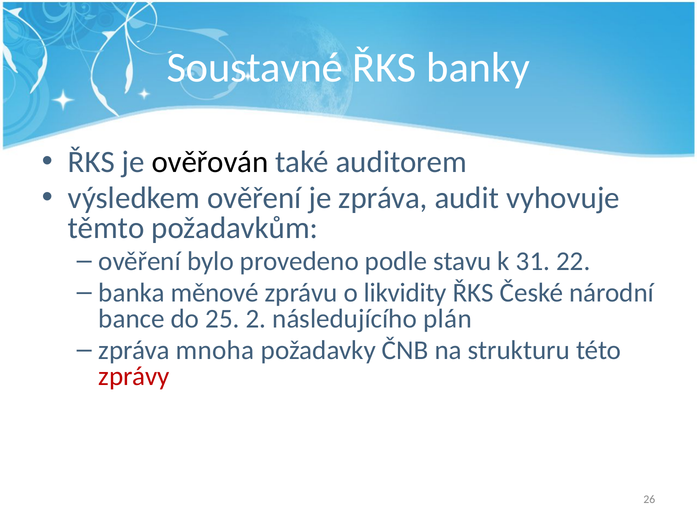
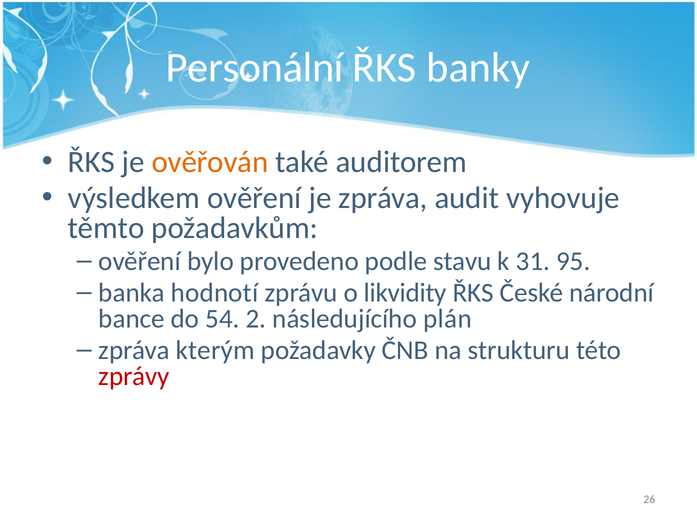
Soustavné: Soustavné -> Personální
ověřován colour: black -> orange
22: 22 -> 95
měnové: měnové -> hodnotí
25: 25 -> 54
mnoha: mnoha -> kterým
